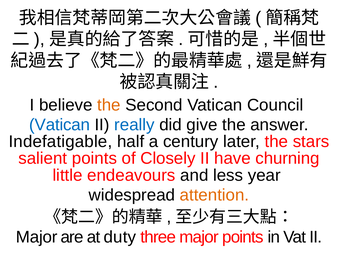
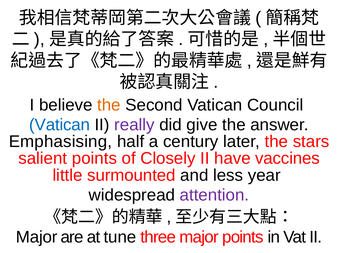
really colour: blue -> purple
Indefatigable: Indefatigable -> Emphasising
churning: churning -> vaccines
endeavours: endeavours -> surmounted
attention colour: orange -> purple
duty: duty -> tune
